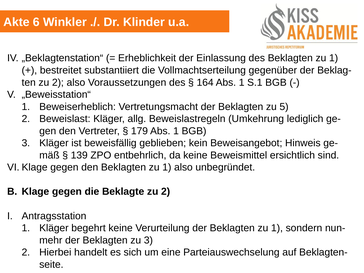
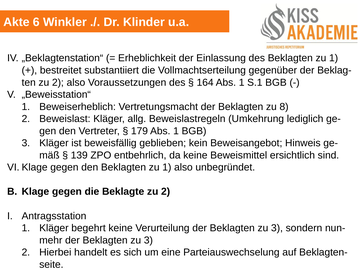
5: 5 -> 8
1 at (277, 228): 1 -> 3
